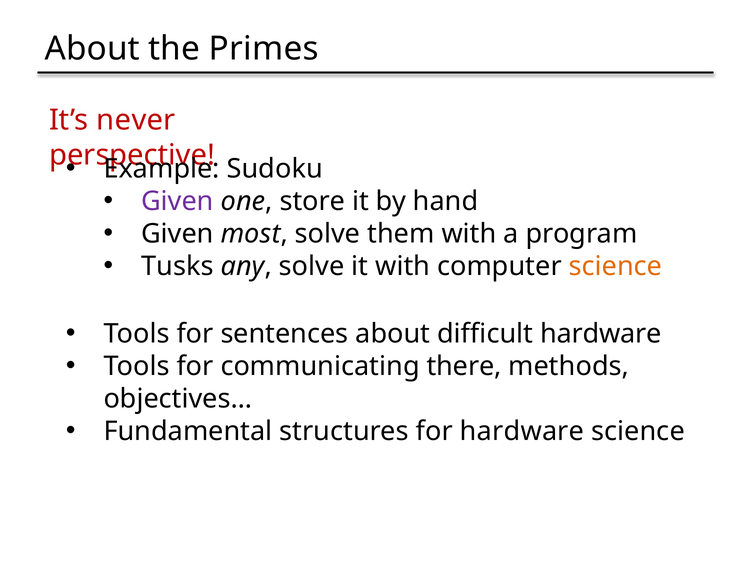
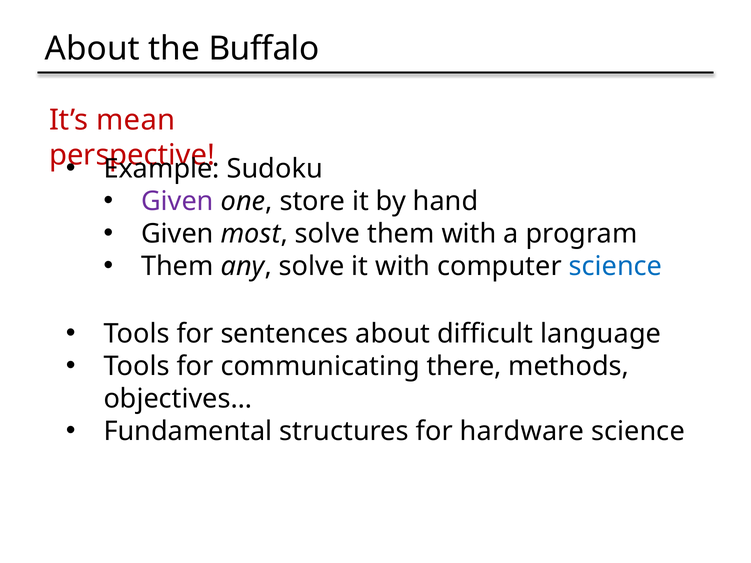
Primes: Primes -> Buffalo
never: never -> mean
Tusks at (177, 266): Tusks -> Them
science at (615, 266) colour: orange -> blue
difficult hardware: hardware -> language
